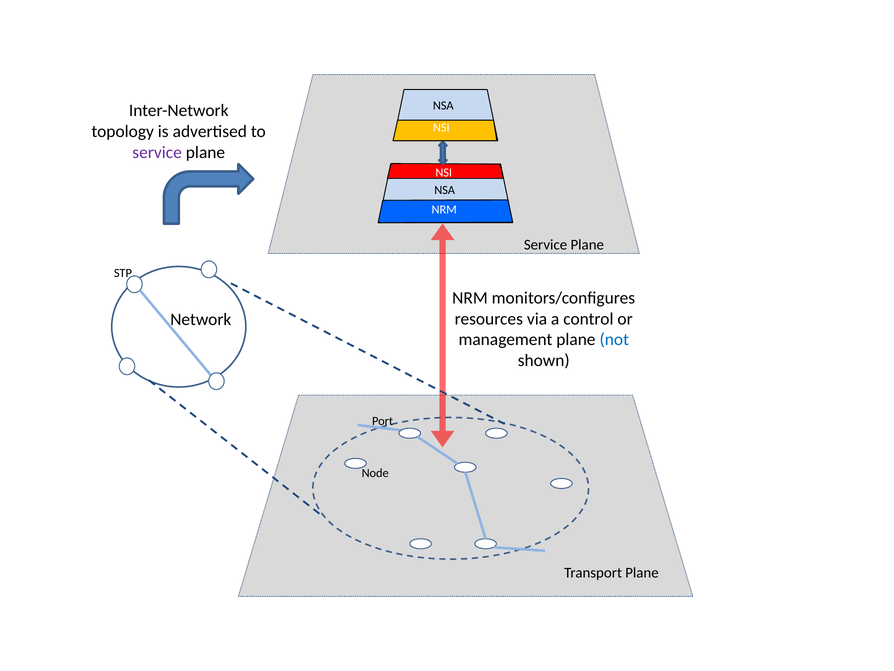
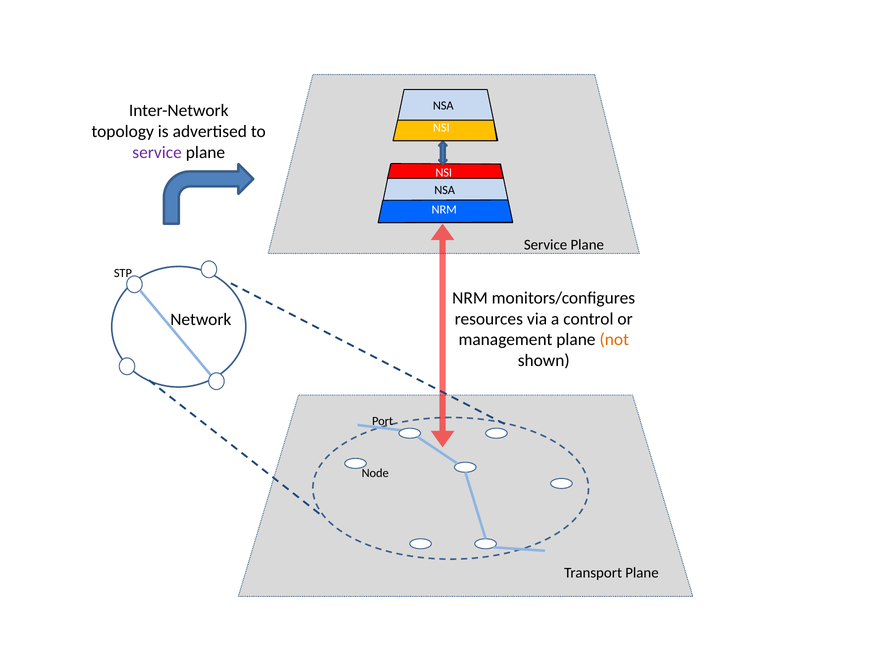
not colour: blue -> orange
